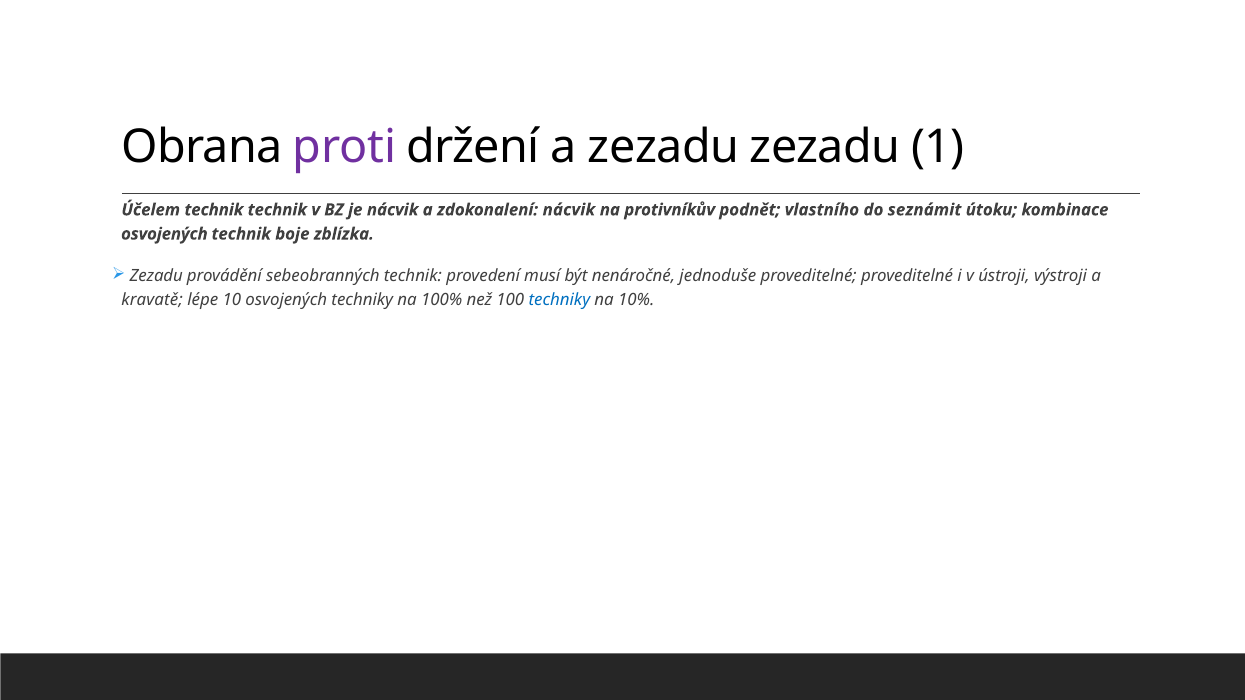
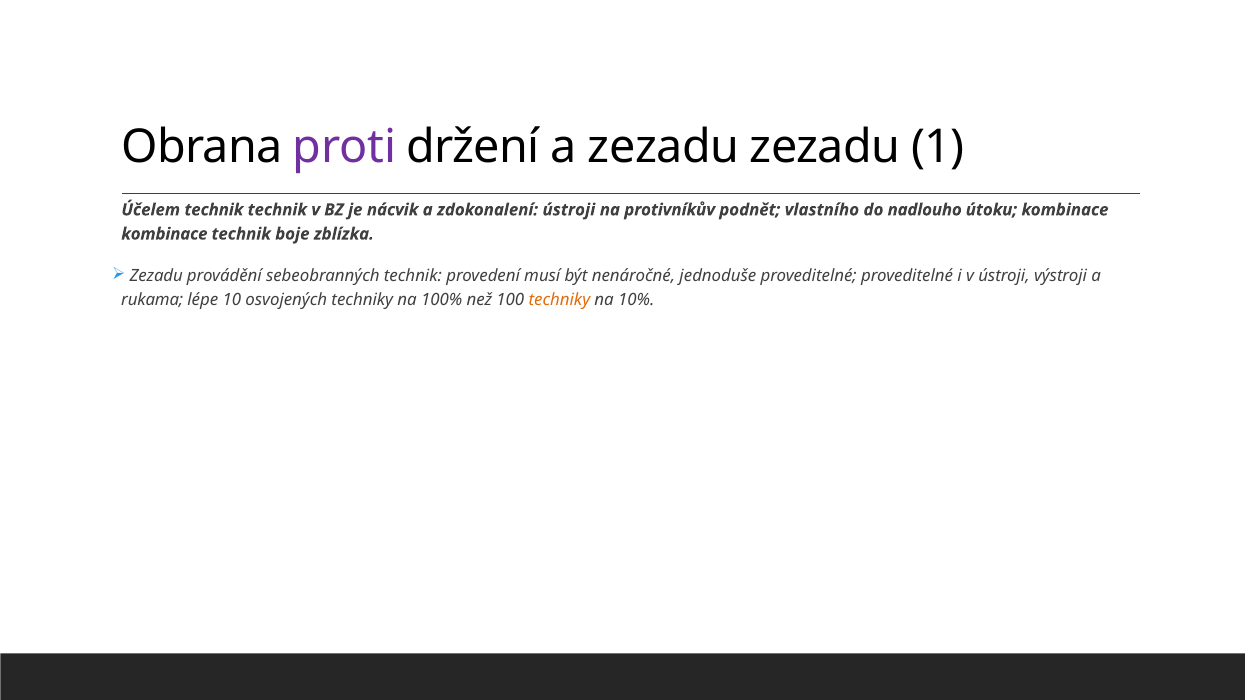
zdokonalení nácvik: nácvik -> ústroji
seznámit: seznámit -> nadlouho
osvojených at (164, 234): osvojených -> kombinace
kravatě: kravatě -> rukama
techniky at (559, 301) colour: blue -> orange
